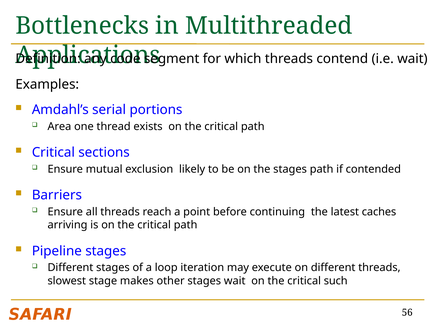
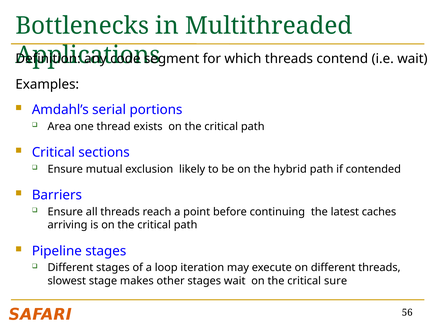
the stages: stages -> hybrid
such: such -> sure
